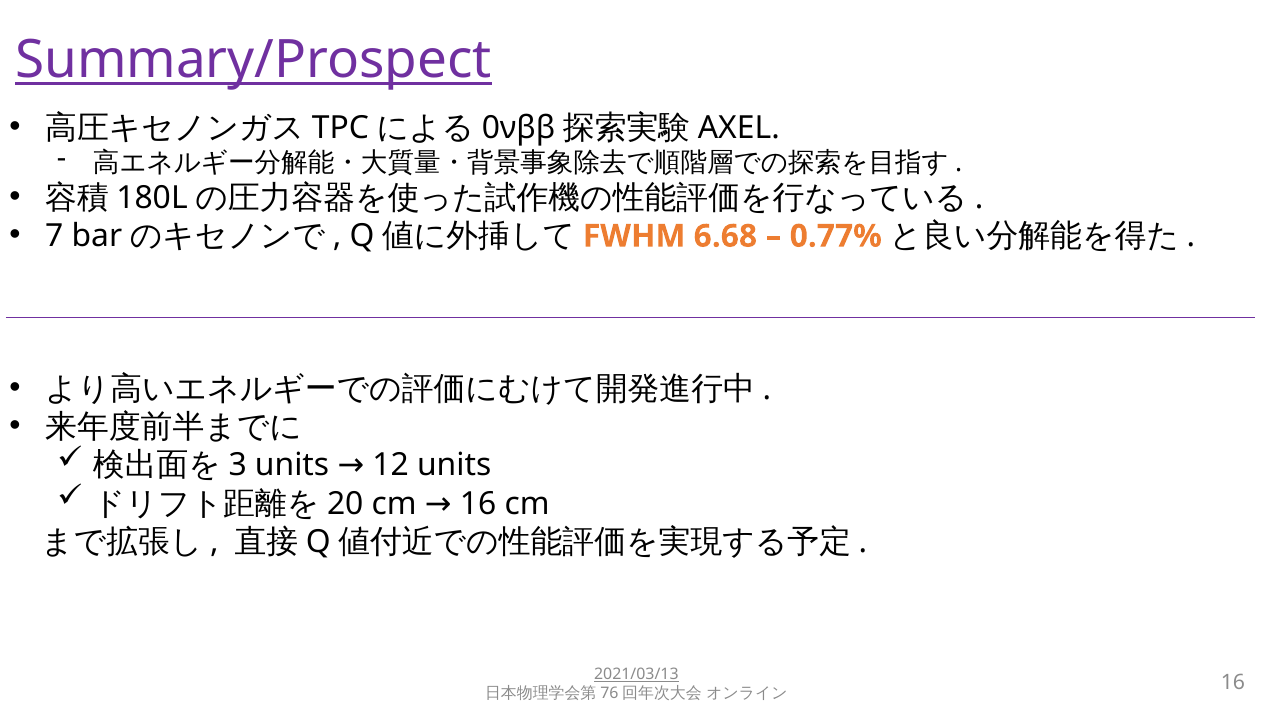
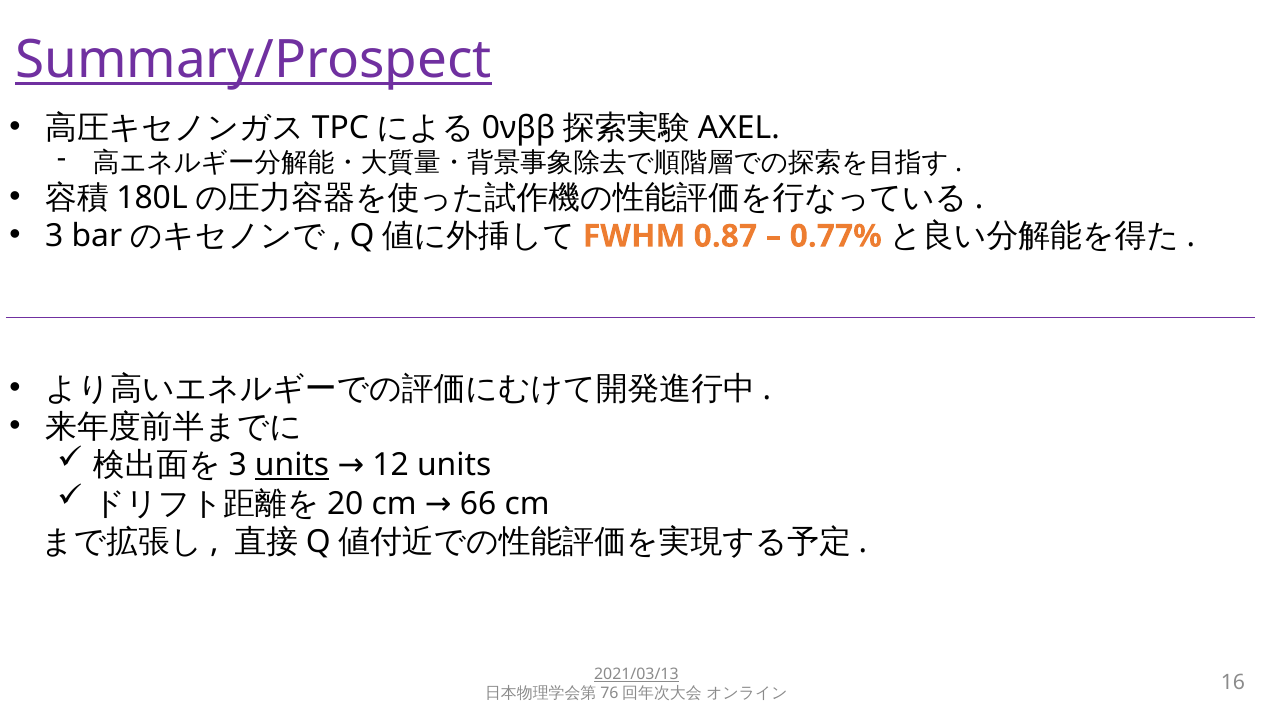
7 at (54, 236): 7 -> 3
6.68: 6.68 -> 0.87
units at (292, 465) underline: none -> present
cm 16: 16 -> 66
